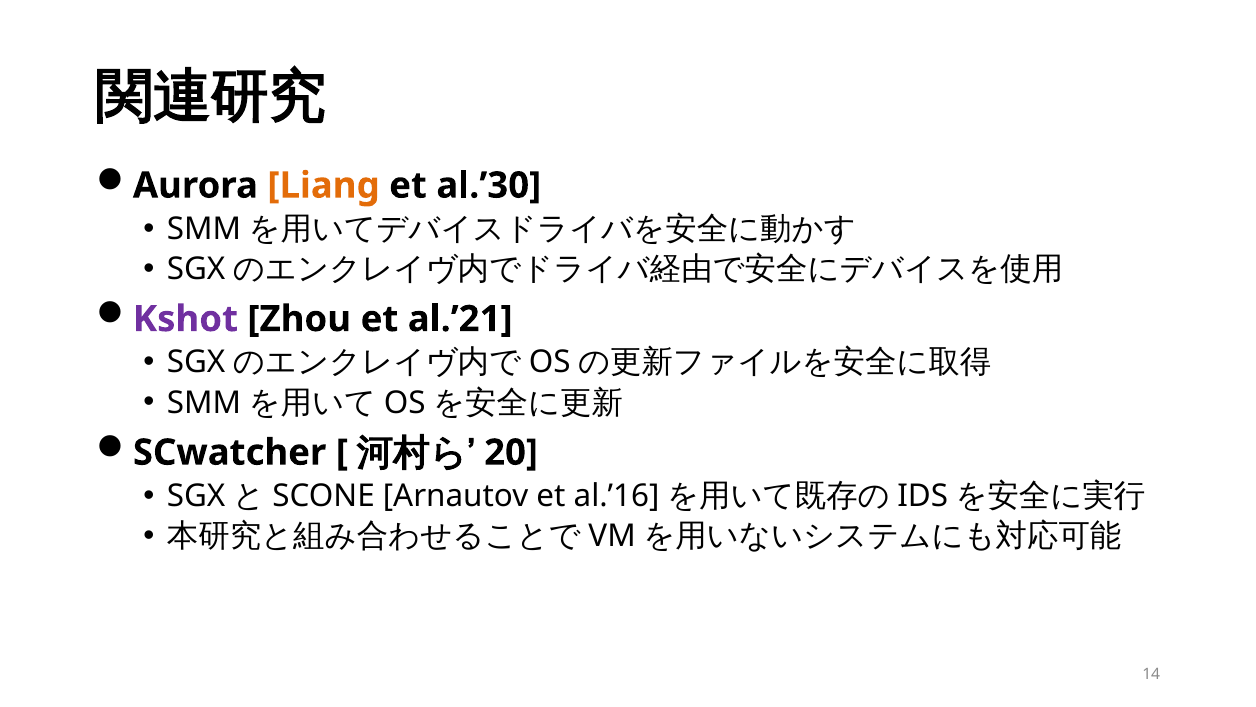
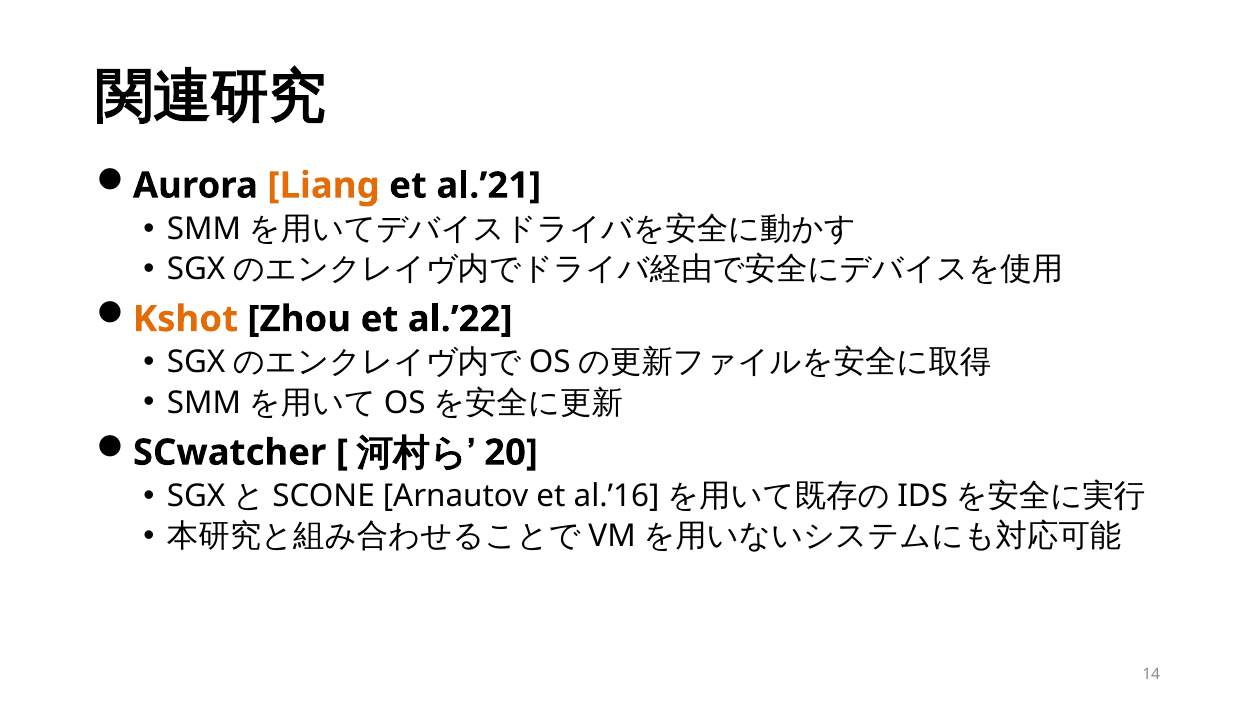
al.’30: al.’30 -> al.’21
Kshot colour: purple -> orange
al.’21: al.’21 -> al.’22
